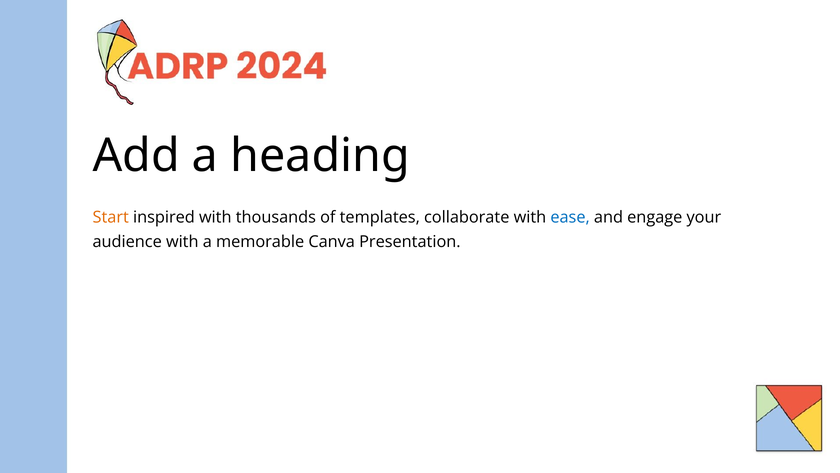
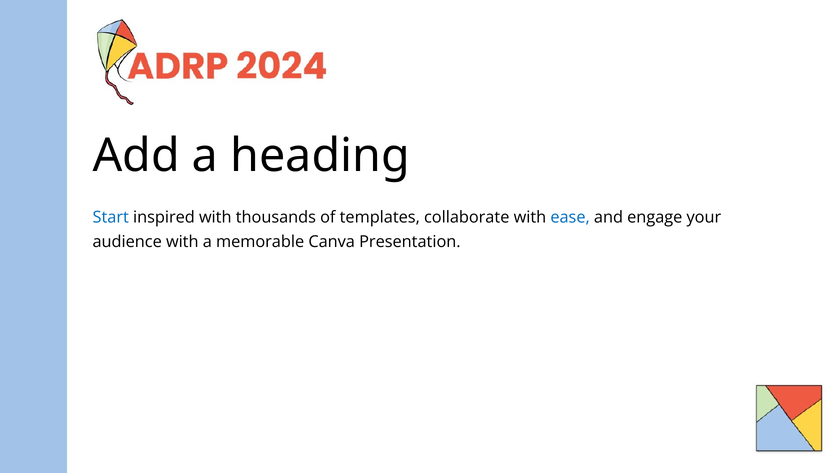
Start colour: orange -> blue
